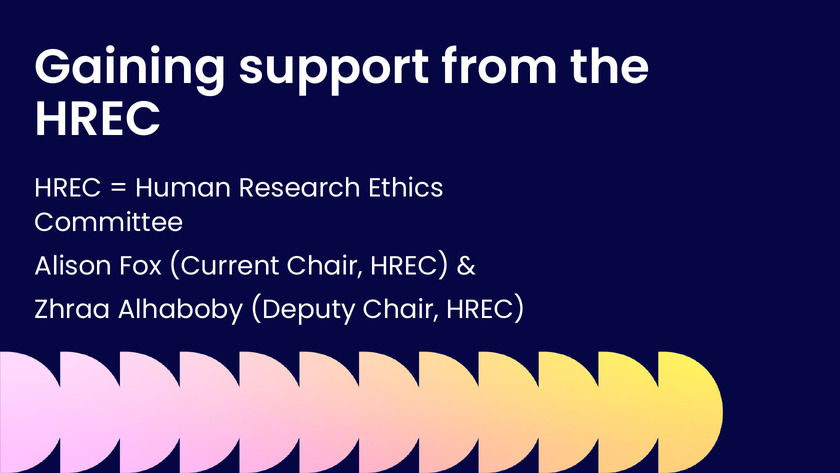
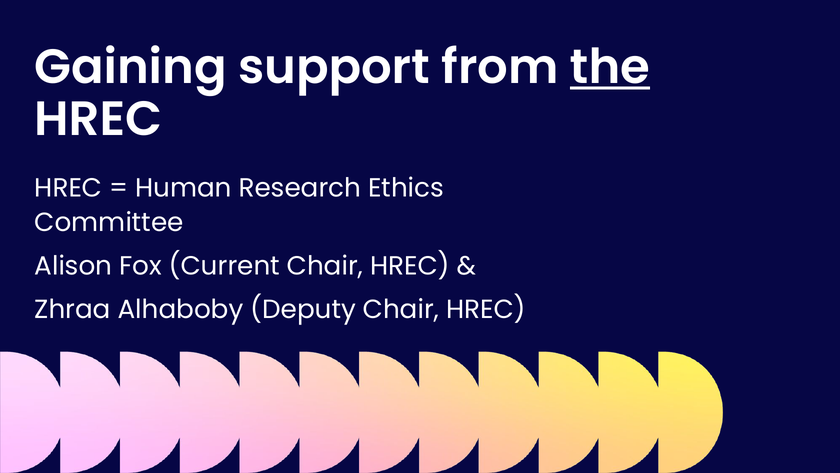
the underline: none -> present
